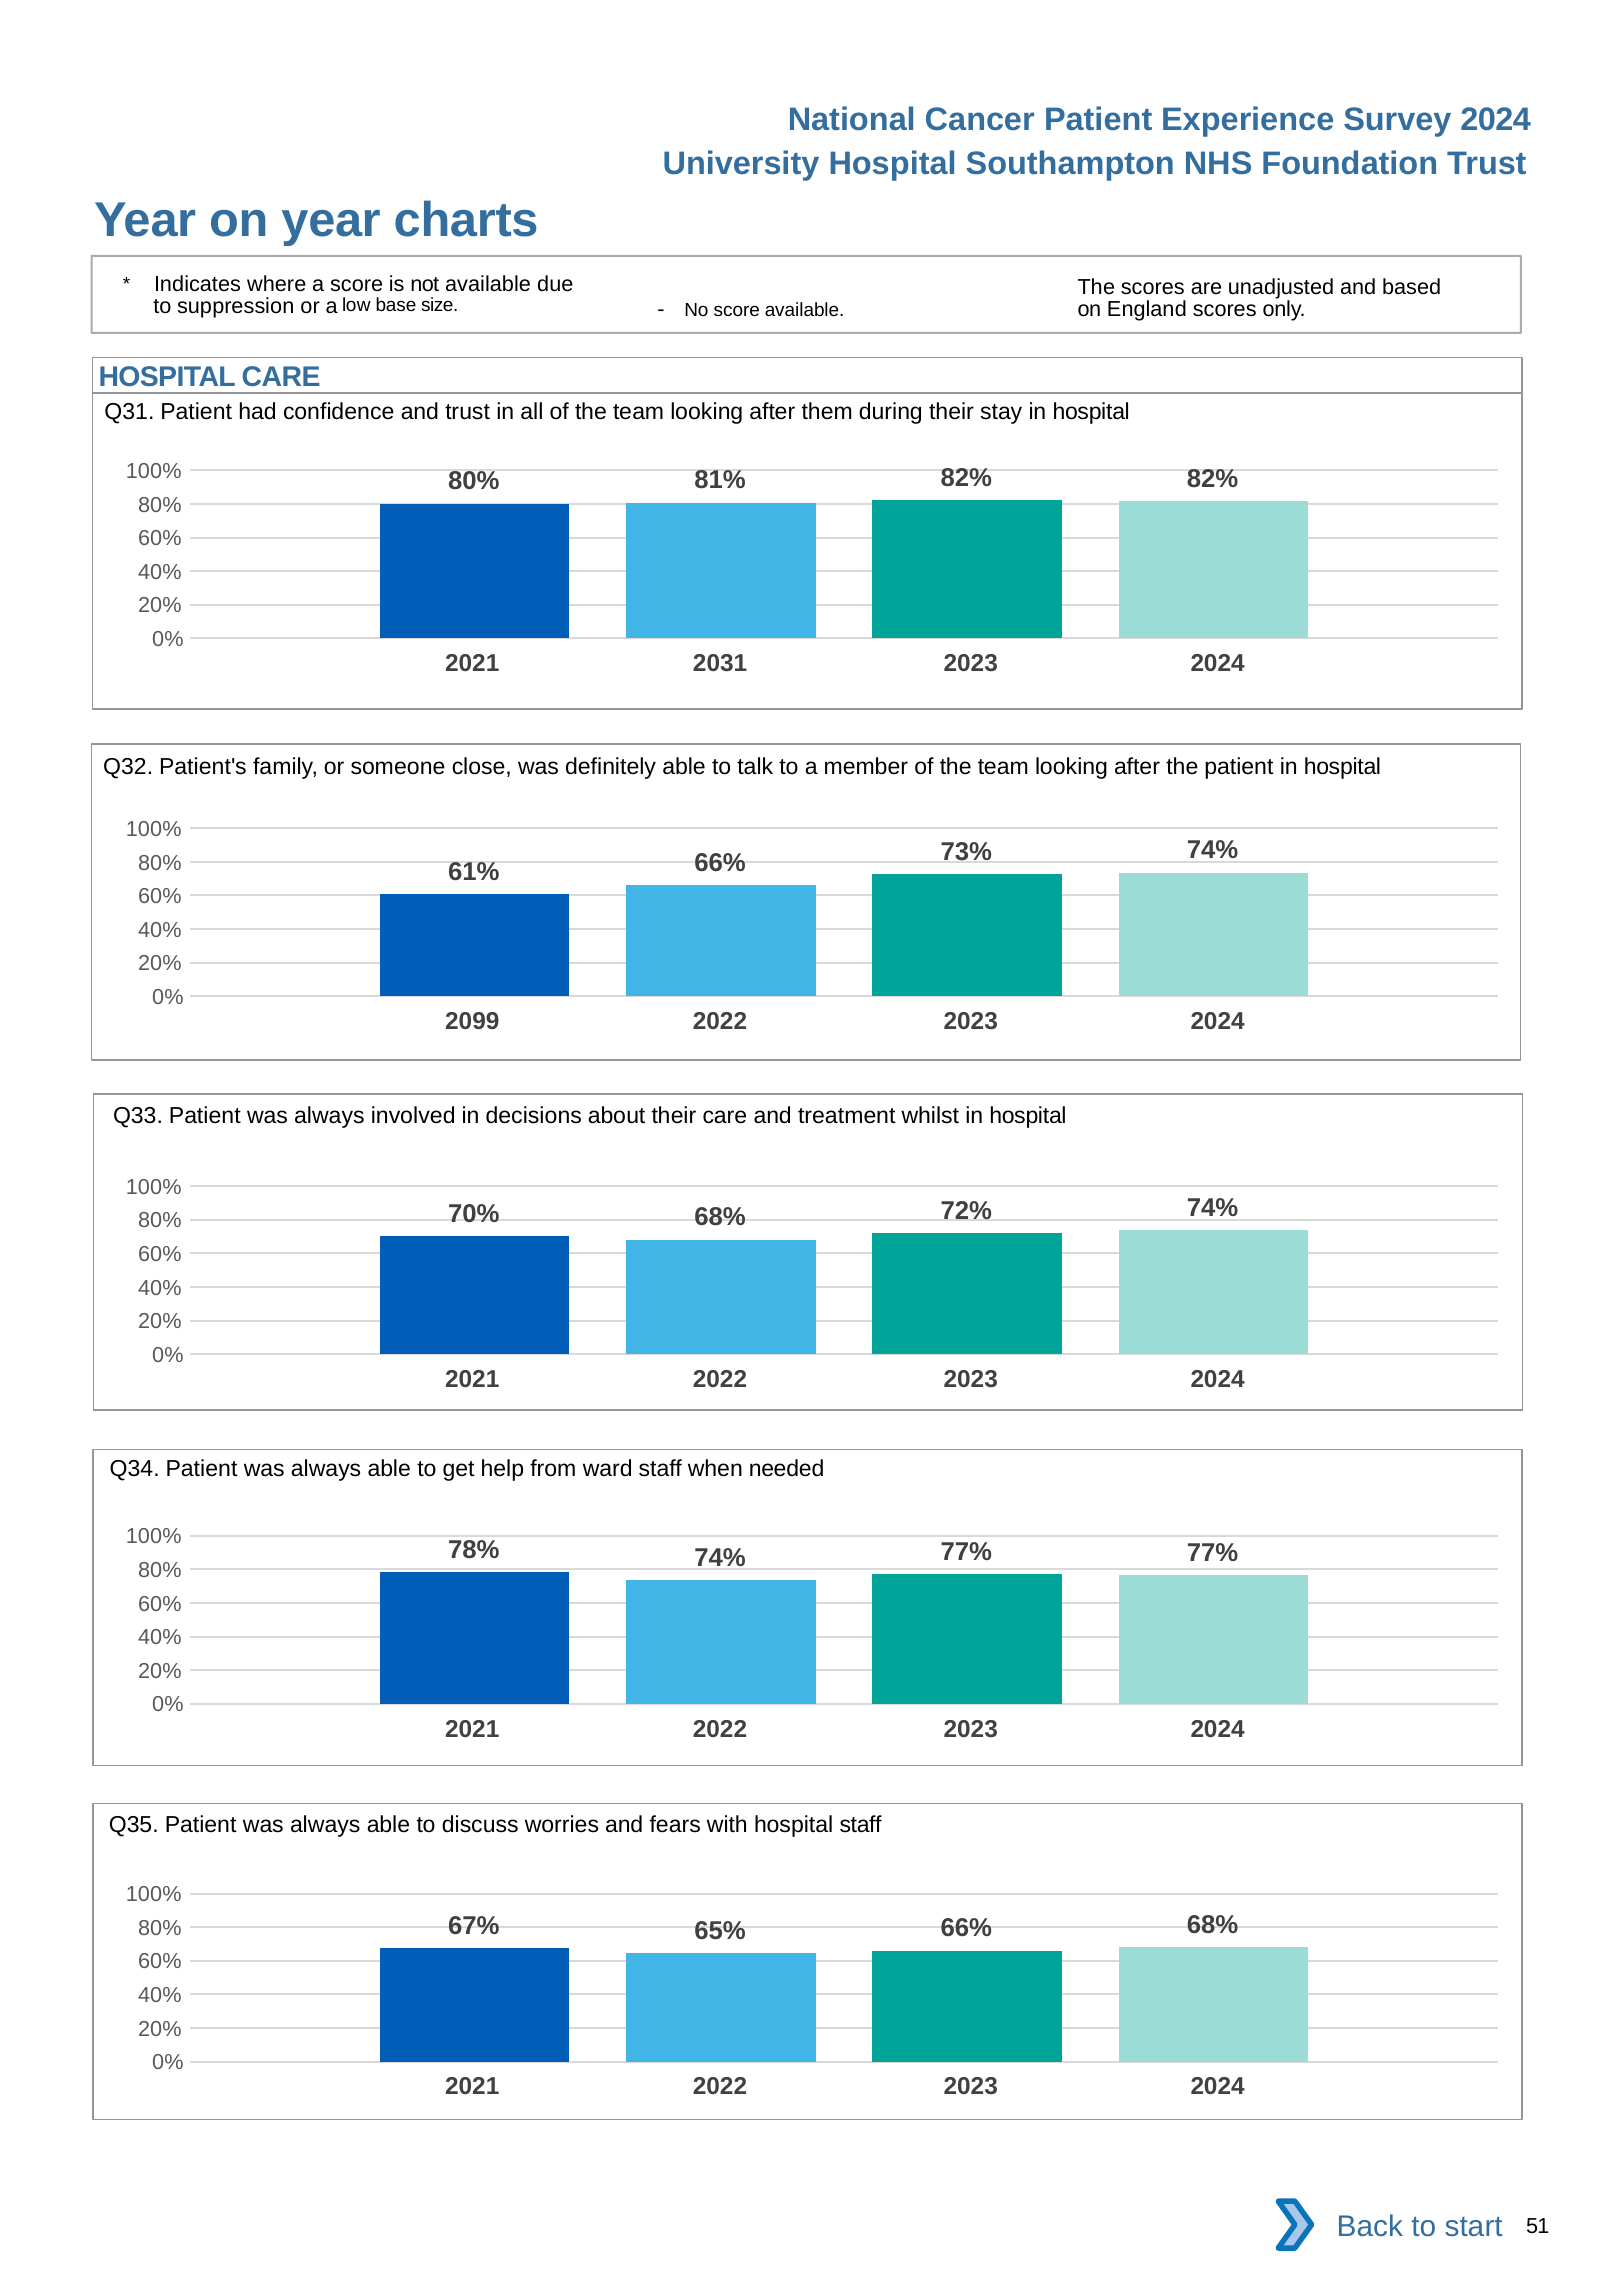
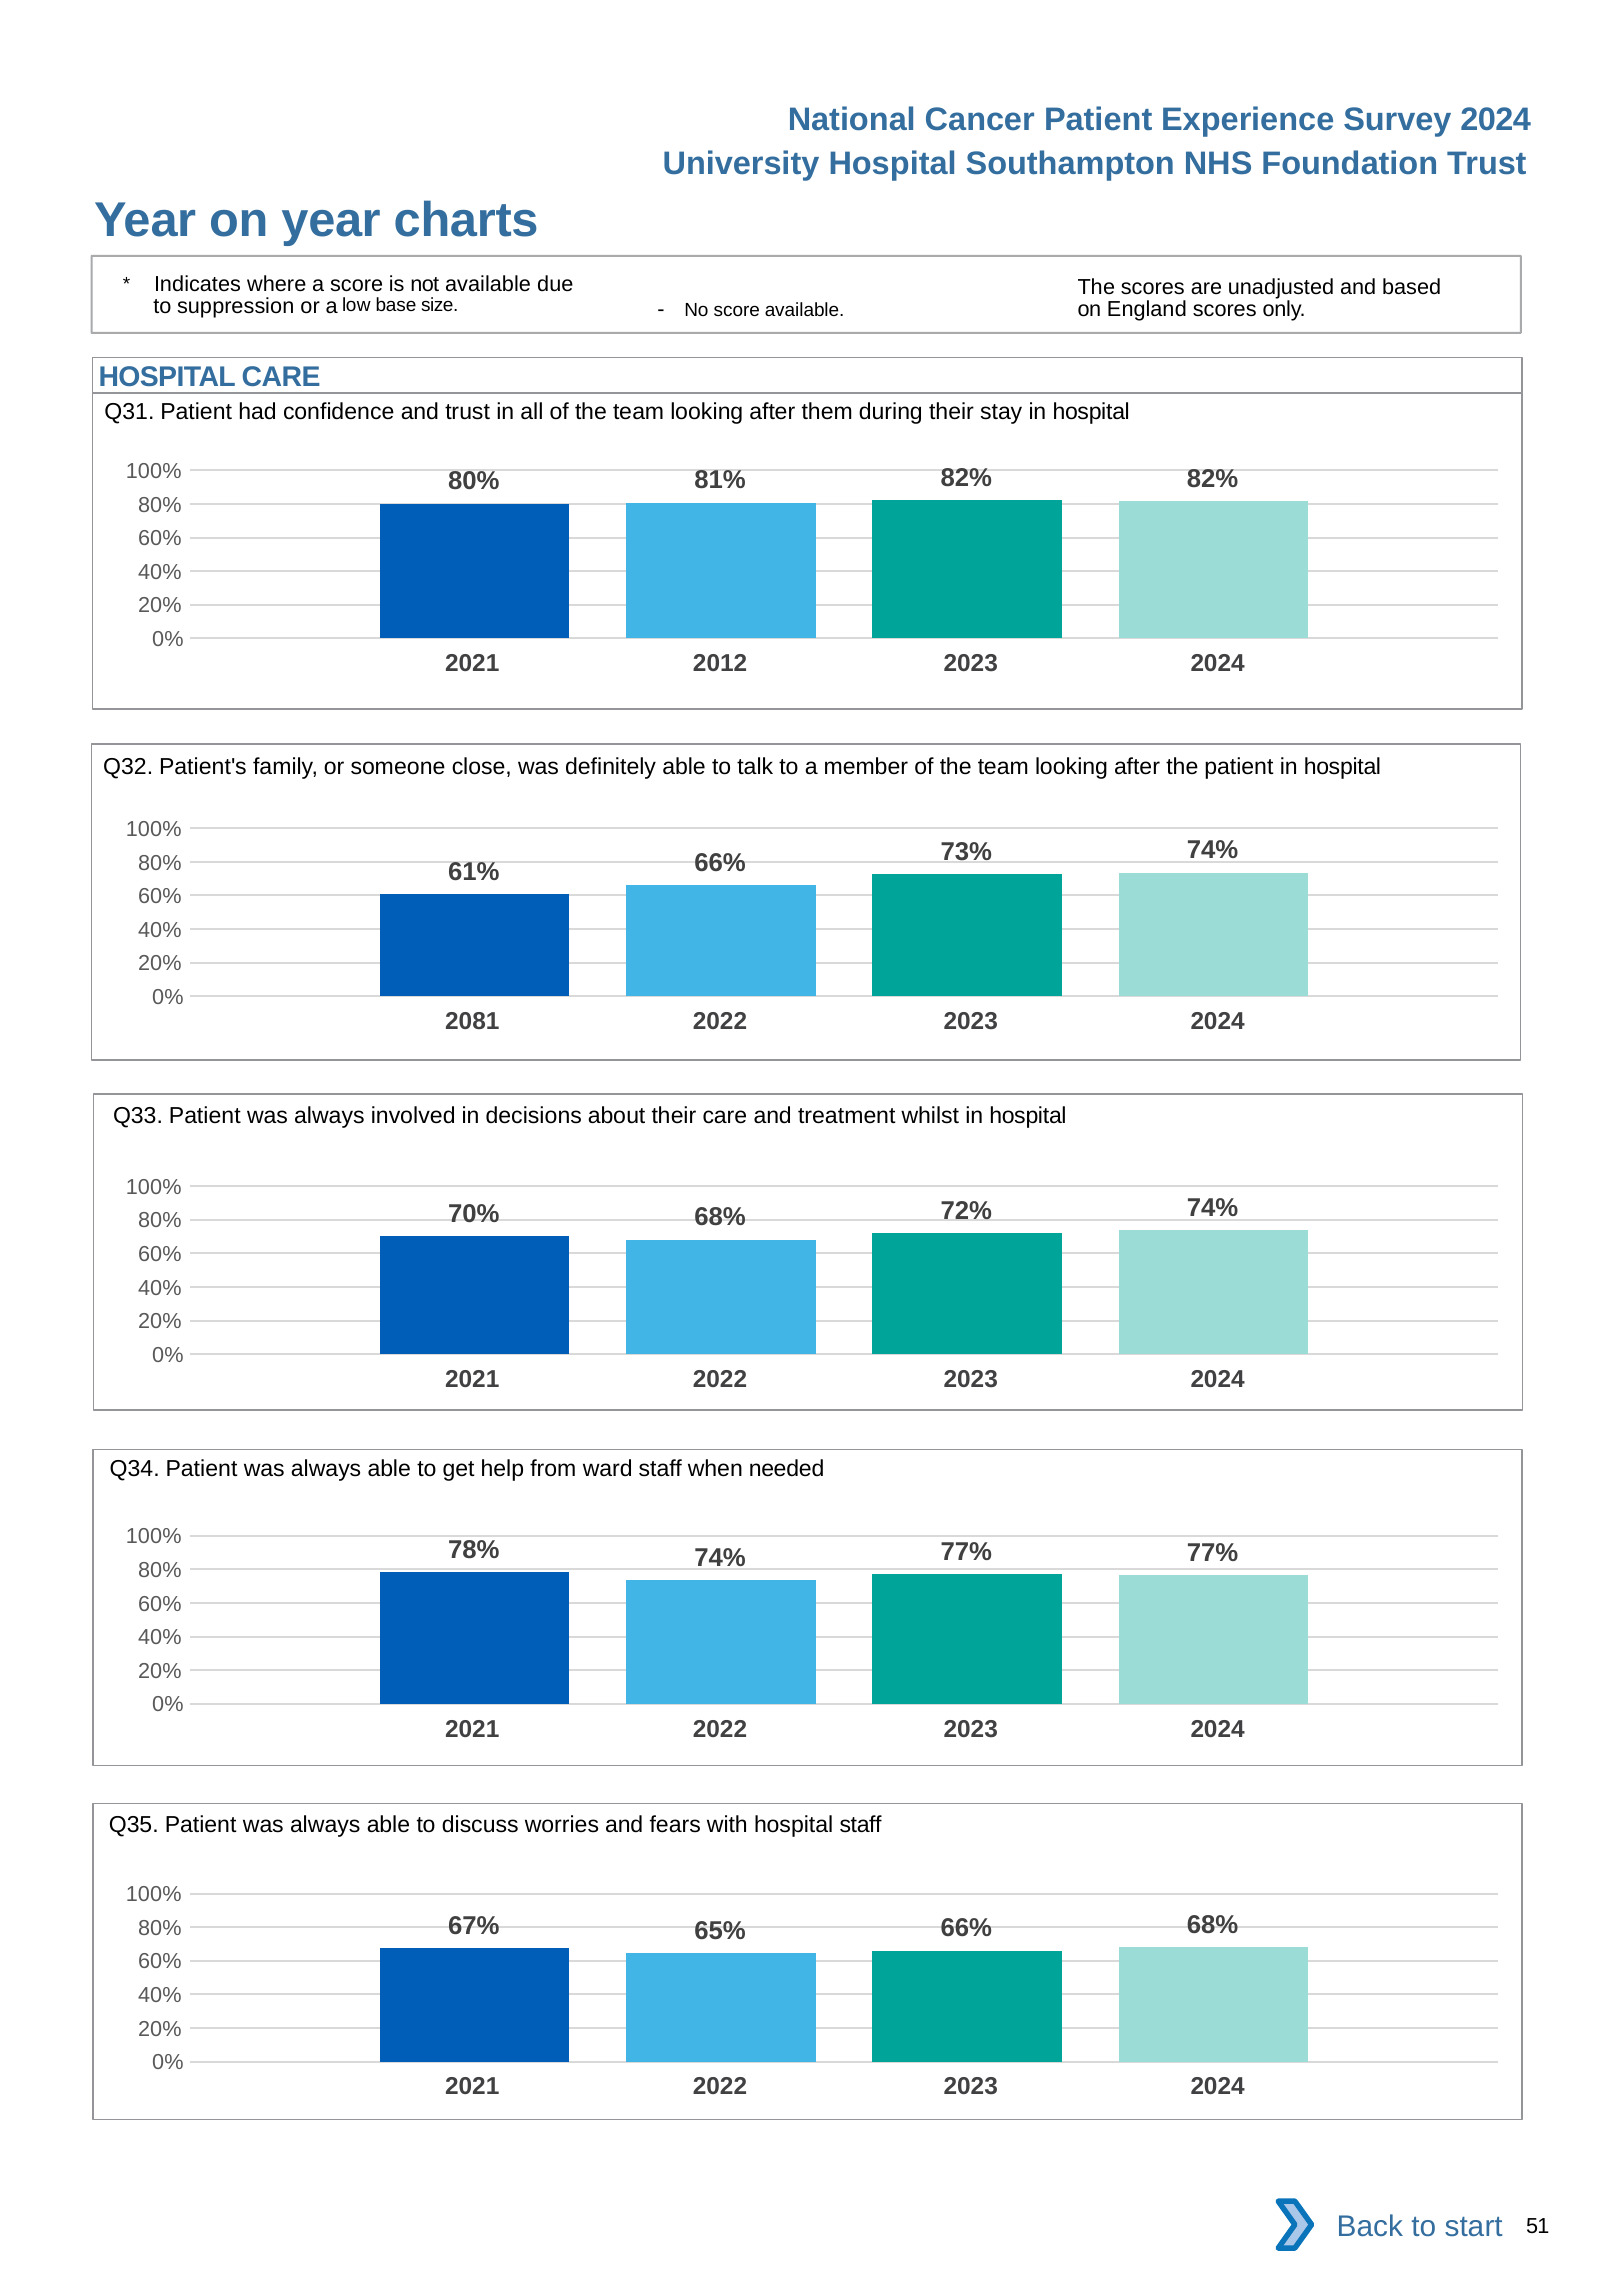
2031: 2031 -> 2012
2099: 2099 -> 2081
